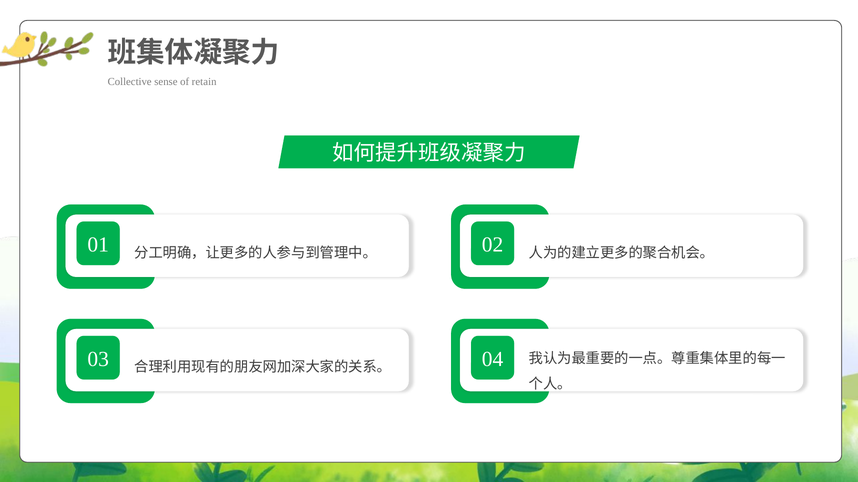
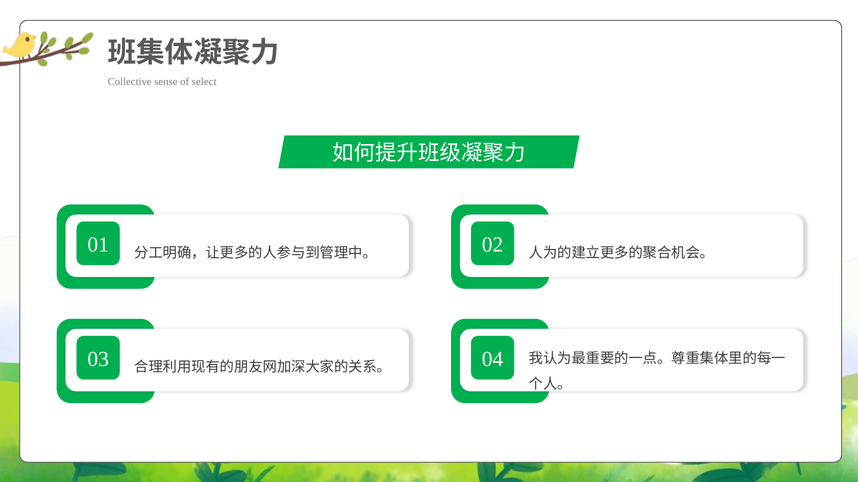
retain: retain -> select
